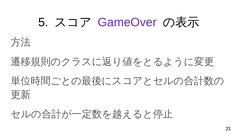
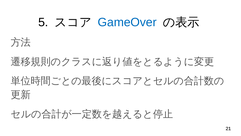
GameOver colour: purple -> blue
